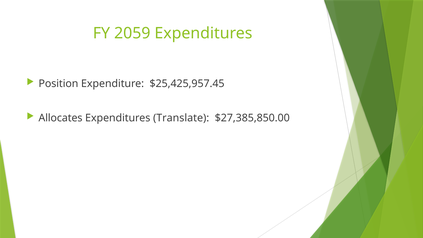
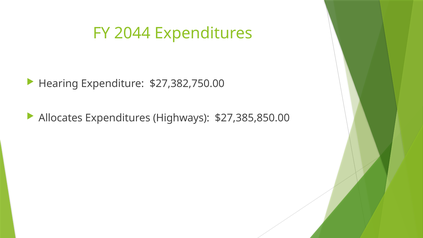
2059: 2059 -> 2044
Position: Position -> Hearing
$25,425,957.45: $25,425,957.45 -> $27,382,750.00
Translate: Translate -> Highways
